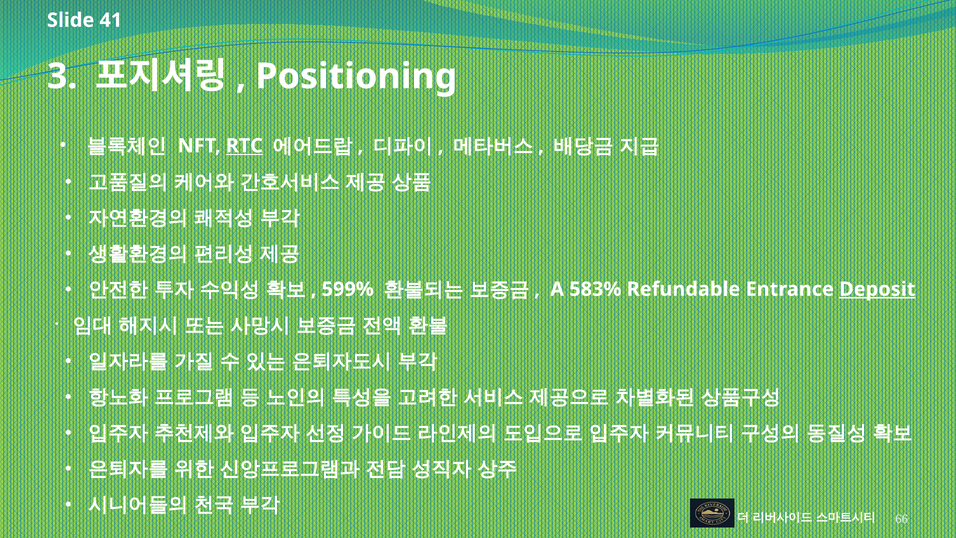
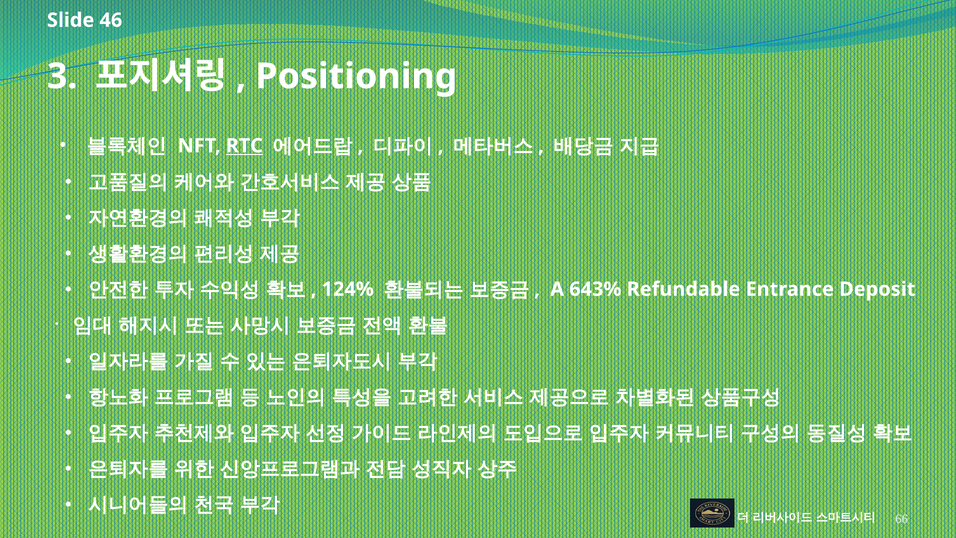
41: 41 -> 46
599%: 599% -> 124%
583%: 583% -> 643%
Deposit underline: present -> none
